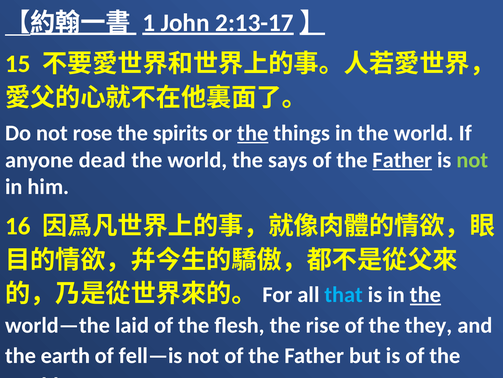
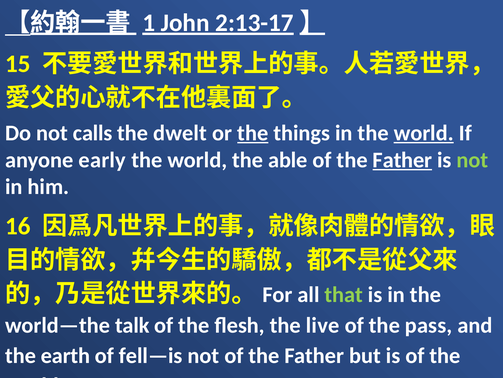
rose: rose -> calls
spirits: spirits -> dwelt
world at (424, 133) underline: none -> present
dead: dead -> early
says: says -> able
that colour: light blue -> light green
the at (425, 294) underline: present -> none
laid: laid -> talk
rise: rise -> live
they: they -> pass
